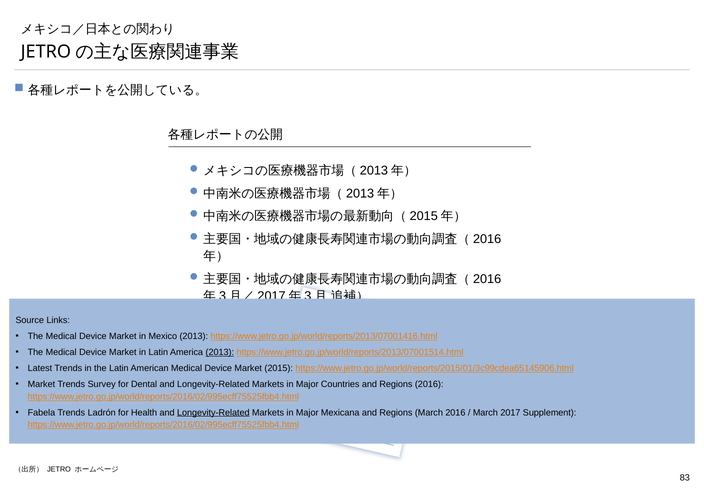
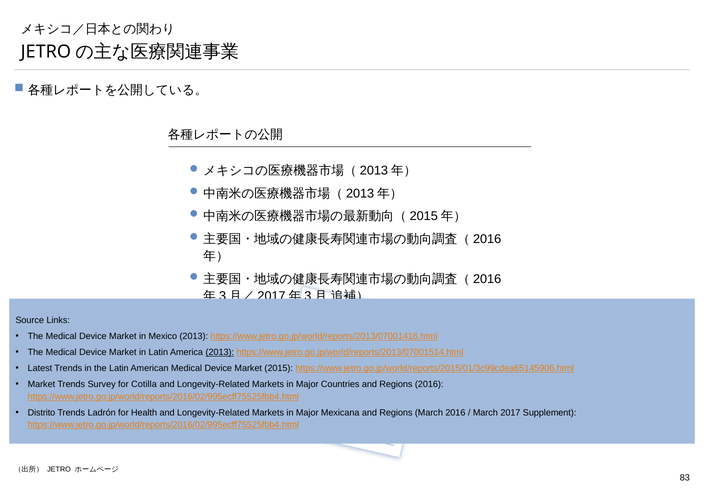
Dental: Dental -> Cotilla
Fabela: Fabela -> Distrito
Longevity-Related at (213, 412) underline: present -> none
